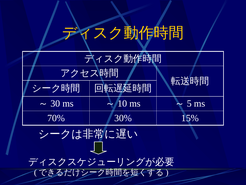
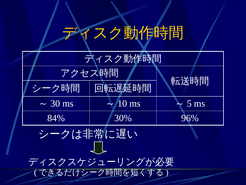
70%: 70% -> 84%
15%: 15% -> 96%
